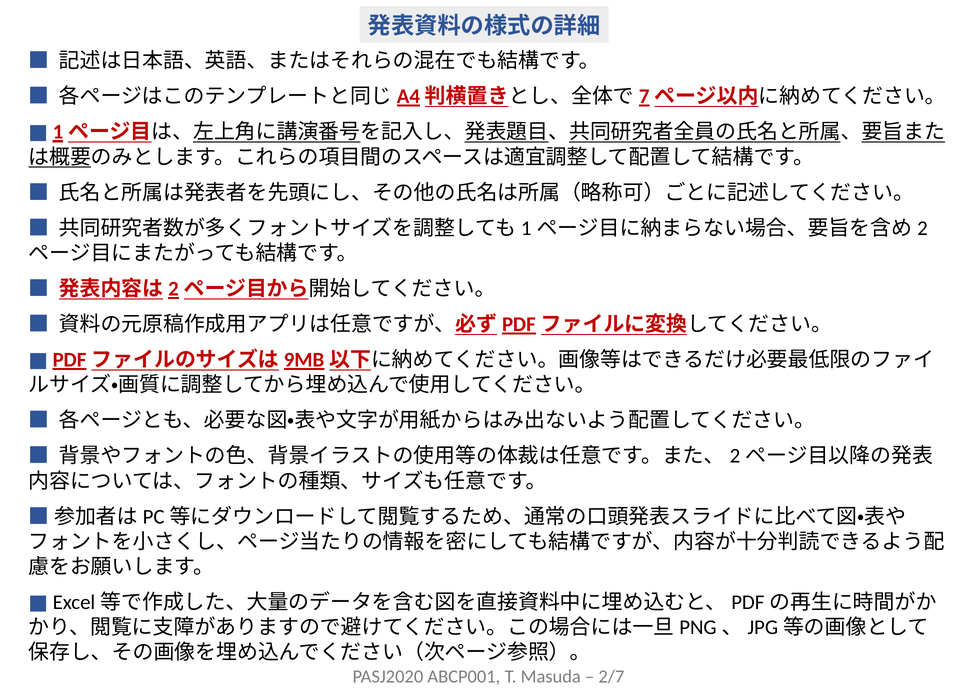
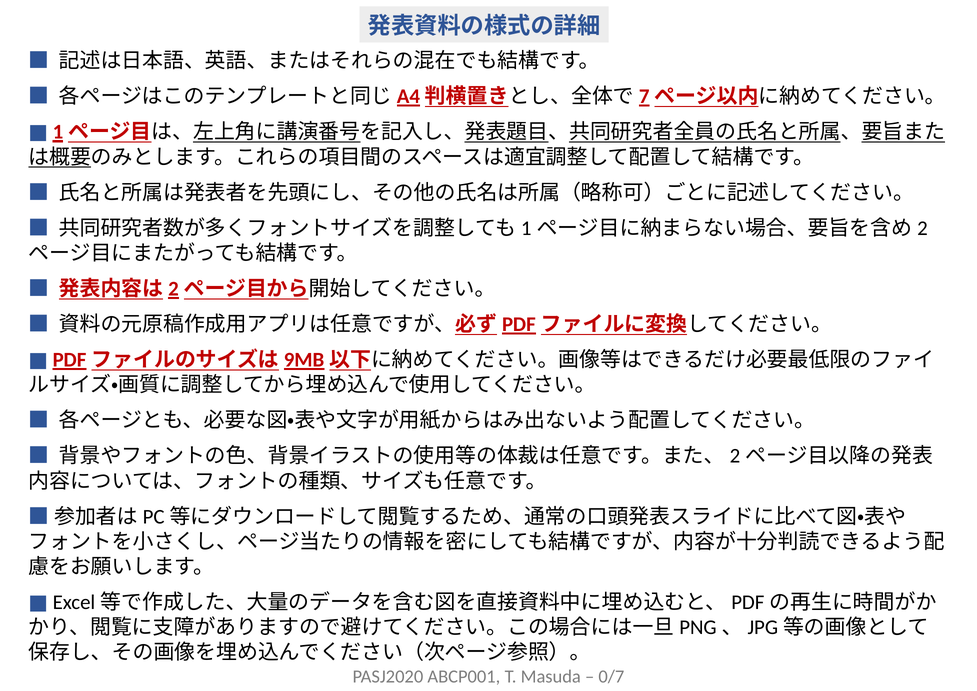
2/7: 2/7 -> 0/7
